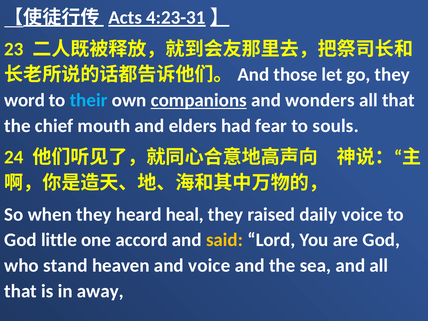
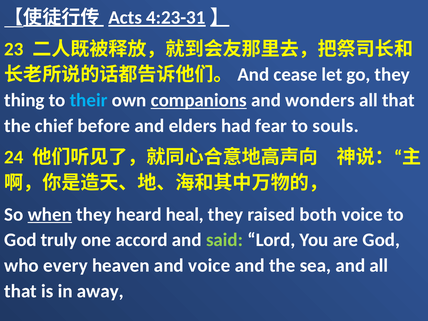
those: those -> cease
word: word -> thing
mouth: mouth -> before
when underline: none -> present
daily: daily -> both
little: little -> truly
said colour: yellow -> light green
stand: stand -> every
